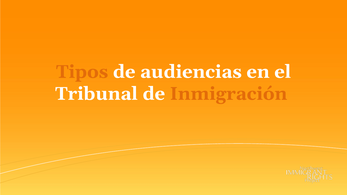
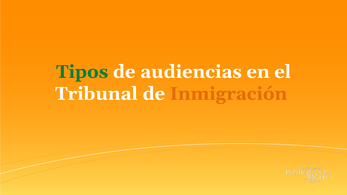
Tipos colour: orange -> green
